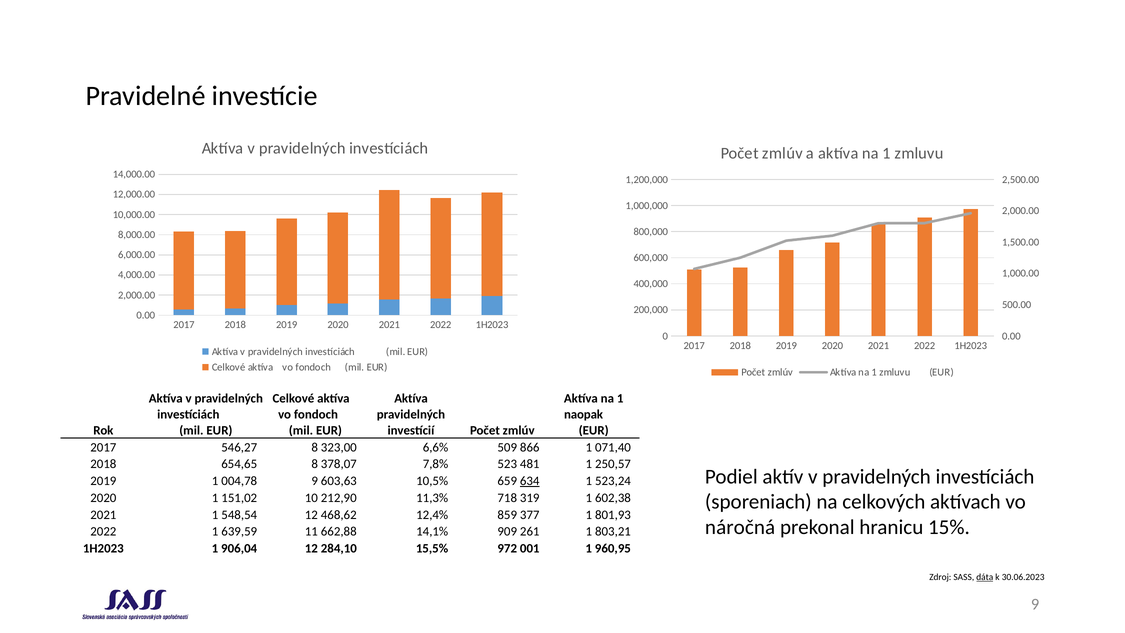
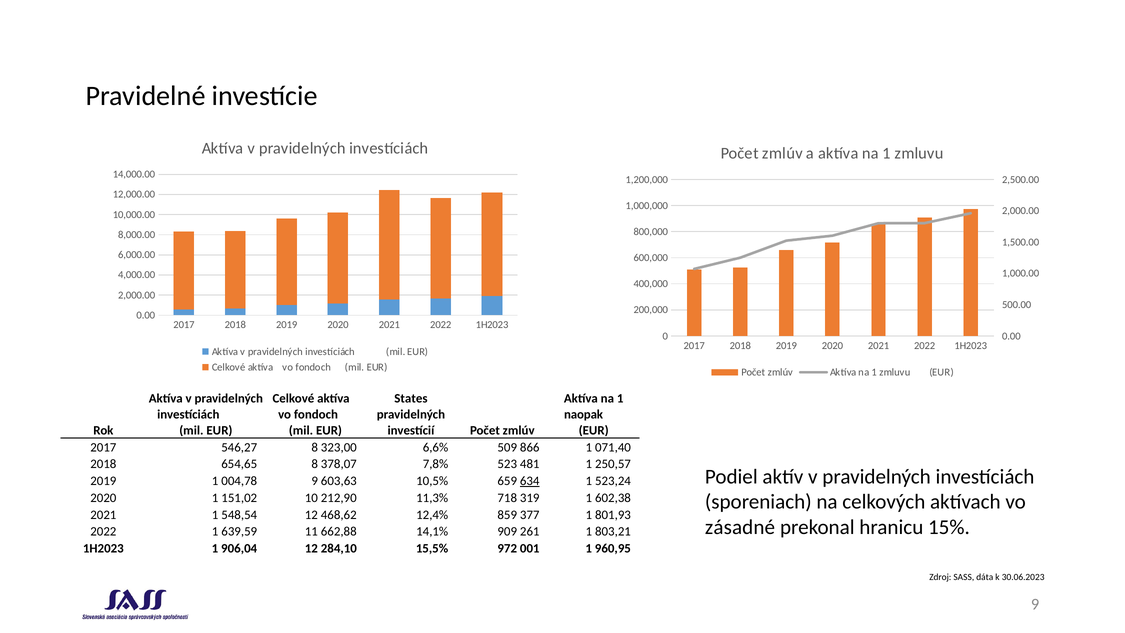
Aktíva at (411, 398): Aktíva -> States
náročná: náročná -> zásadné
dáta underline: present -> none
